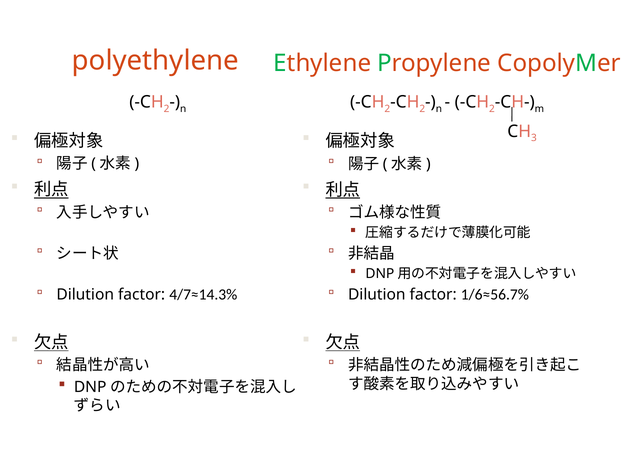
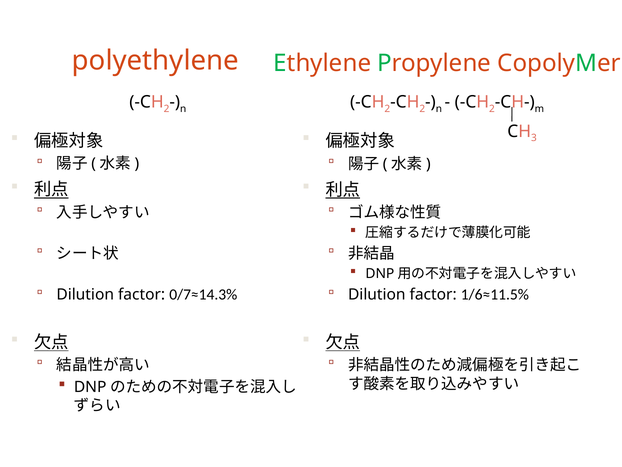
4/7≈14.3%: 4/7≈14.3% -> 0/7≈14.3%
1/6≈56.7%: 1/6≈56.7% -> 1/6≈11.5%
